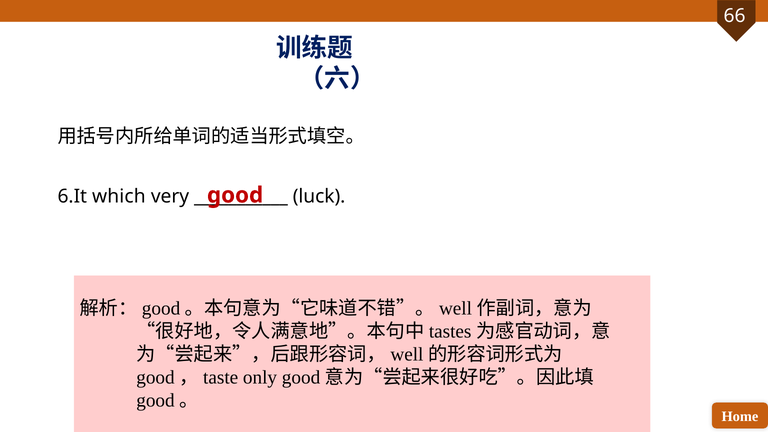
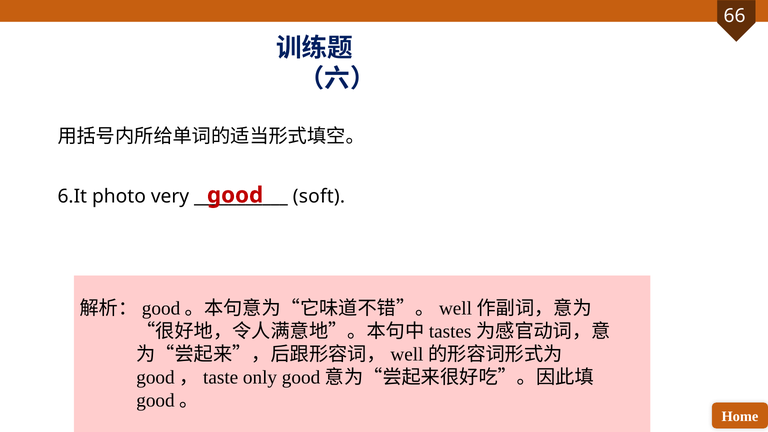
which: which -> photo
luck: luck -> soft
